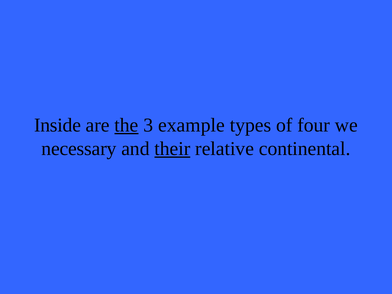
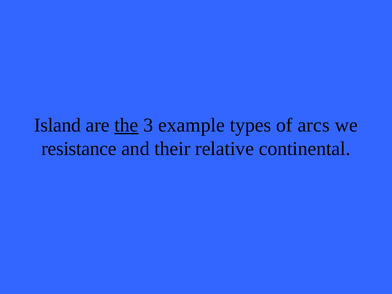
Inside: Inside -> Island
four: four -> arcs
necessary: necessary -> resistance
their underline: present -> none
